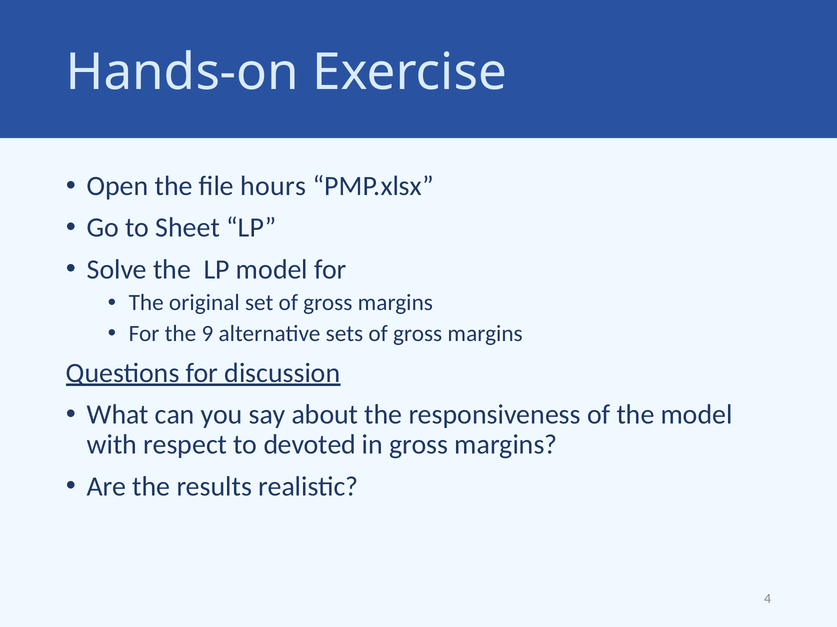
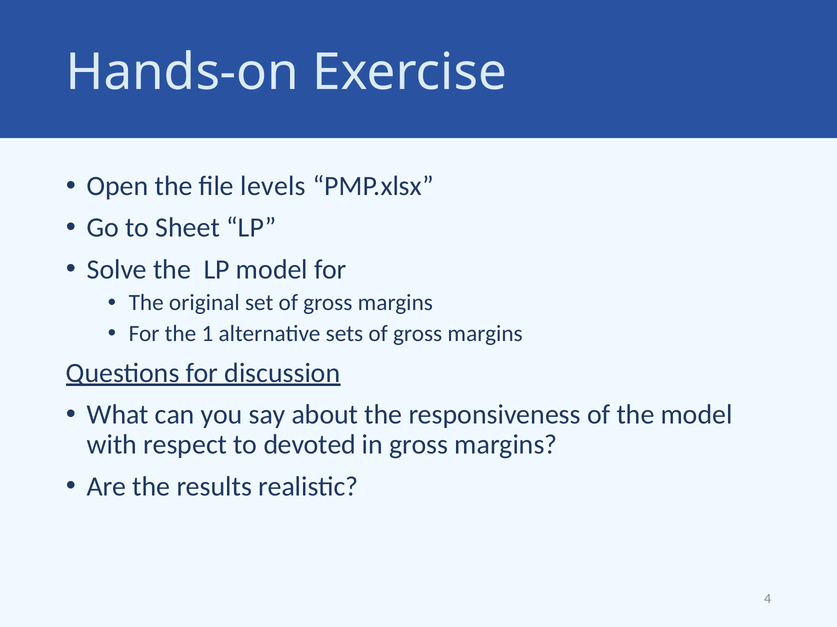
hours: hours -> levels
9: 9 -> 1
